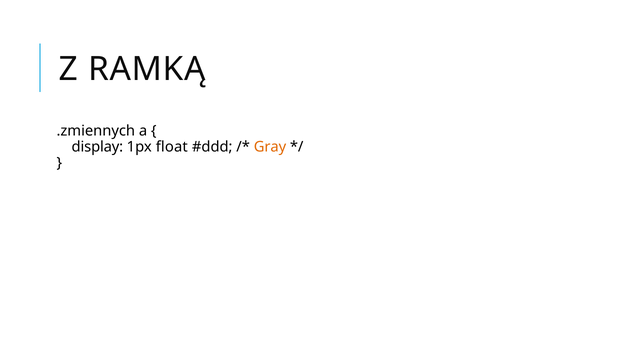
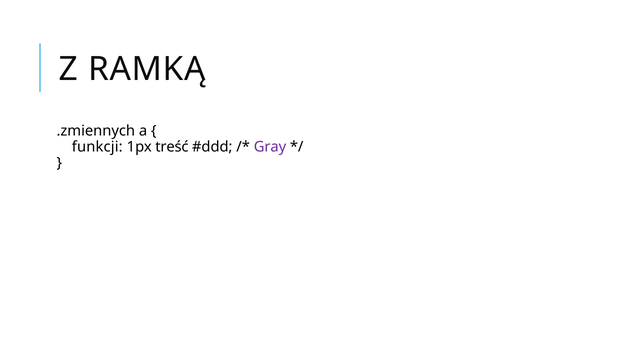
display: display -> funkcji
float: float -> treść
Gray colour: orange -> purple
